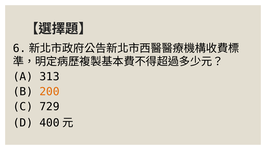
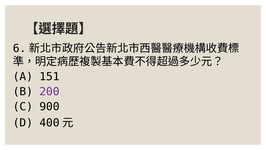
313: 313 -> 151
200 colour: orange -> purple
729: 729 -> 900
